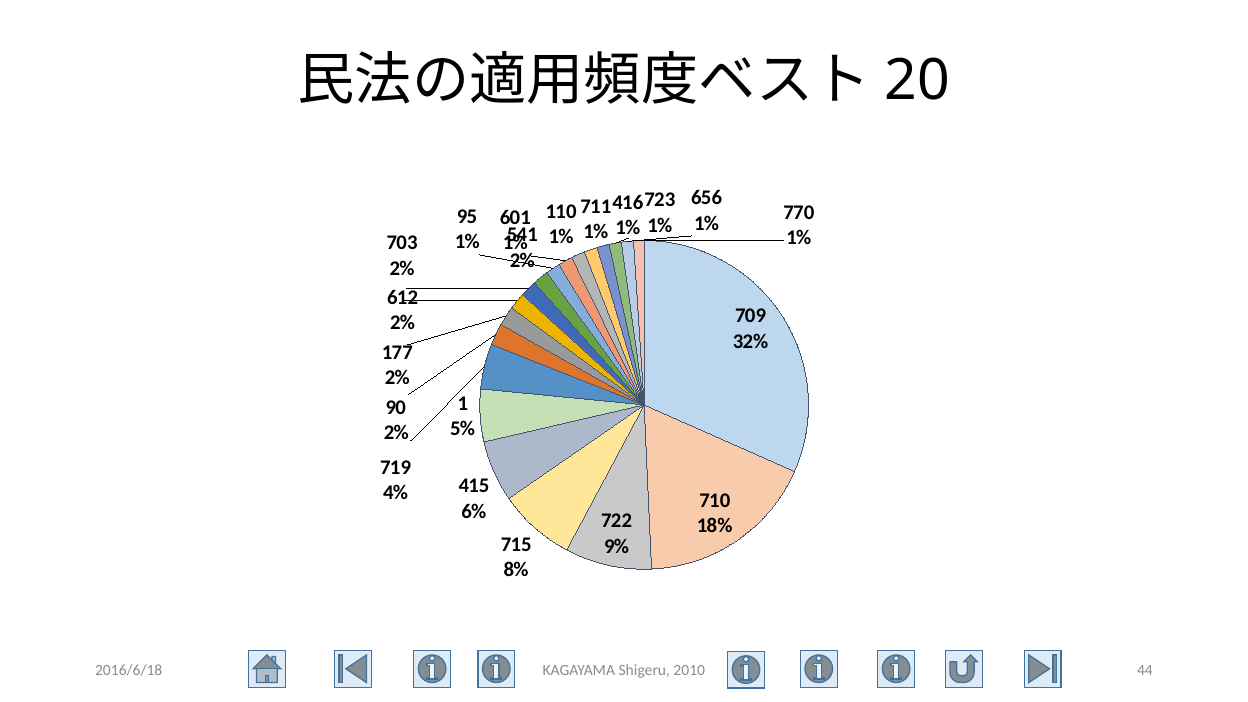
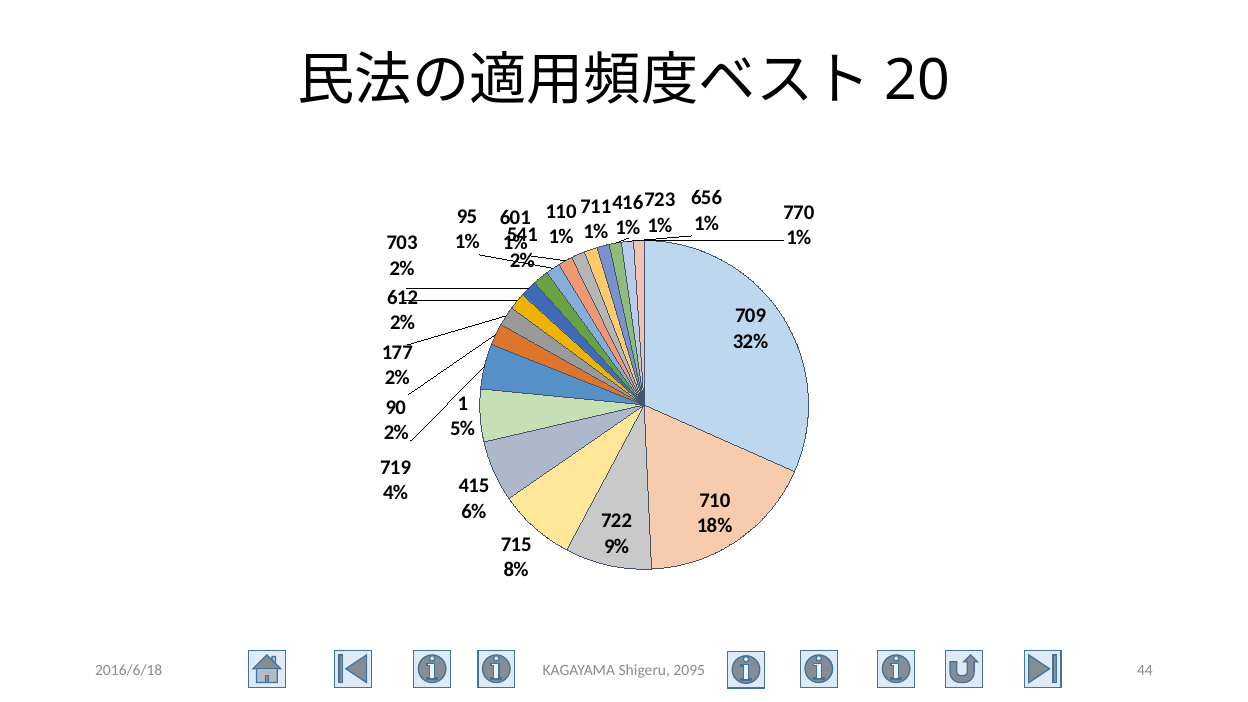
2010: 2010 -> 2095
